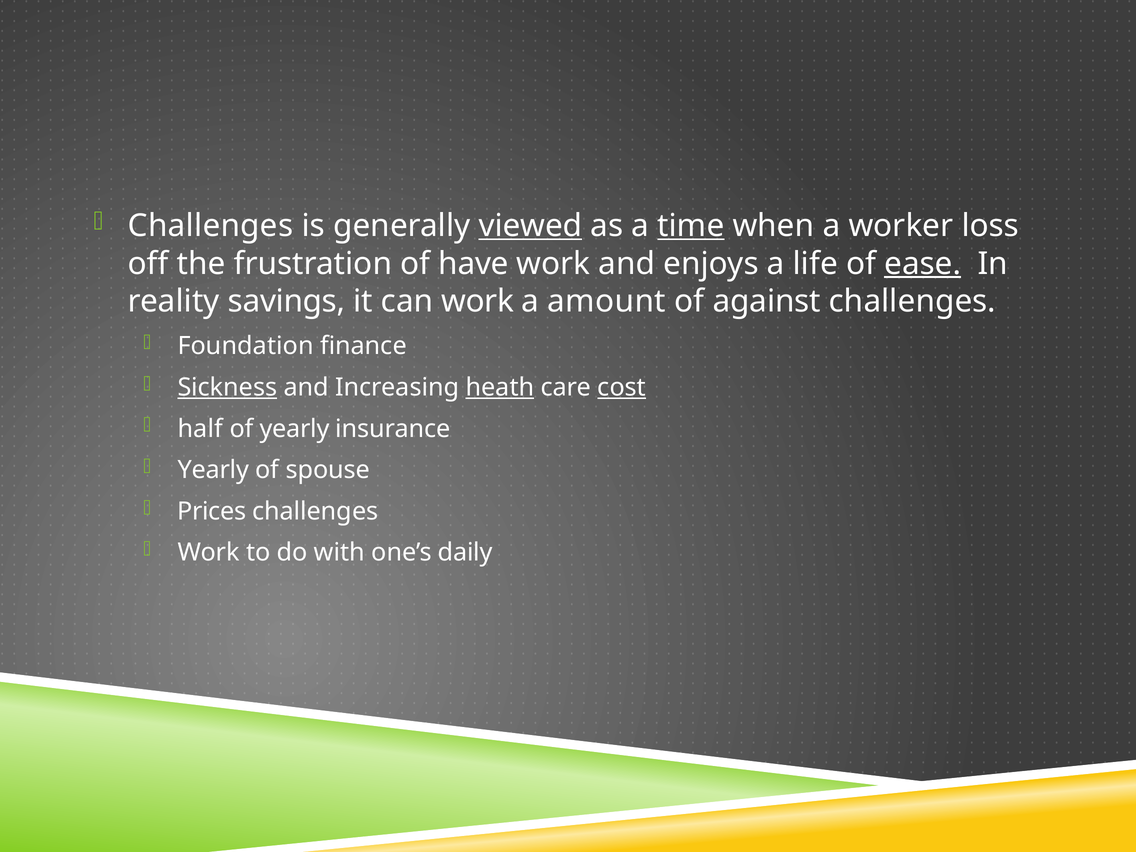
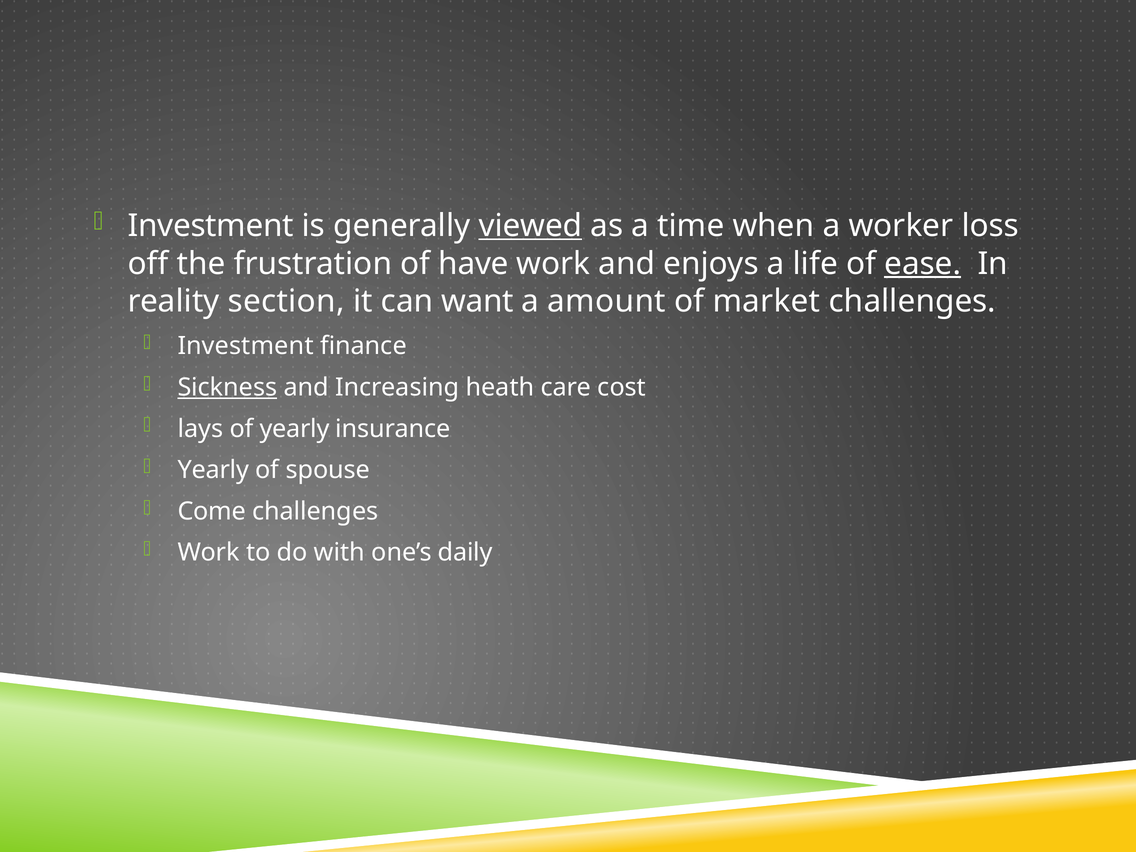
Challenges at (210, 226): Challenges -> Investment
time underline: present -> none
savings: savings -> section
can work: work -> want
against: against -> market
Foundation at (246, 346): Foundation -> Investment
heath underline: present -> none
cost underline: present -> none
half: half -> lays
Prices: Prices -> Come
